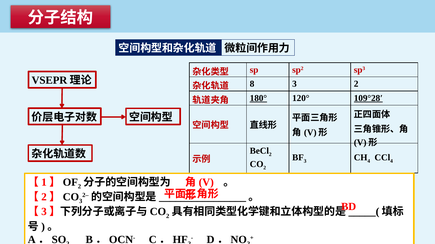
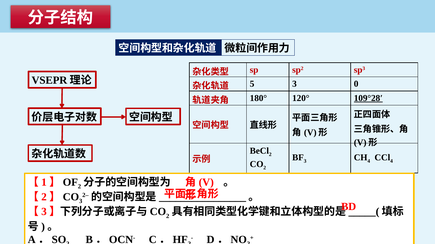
8: 8 -> 5
3 2: 2 -> 0
180° underline: present -> none
